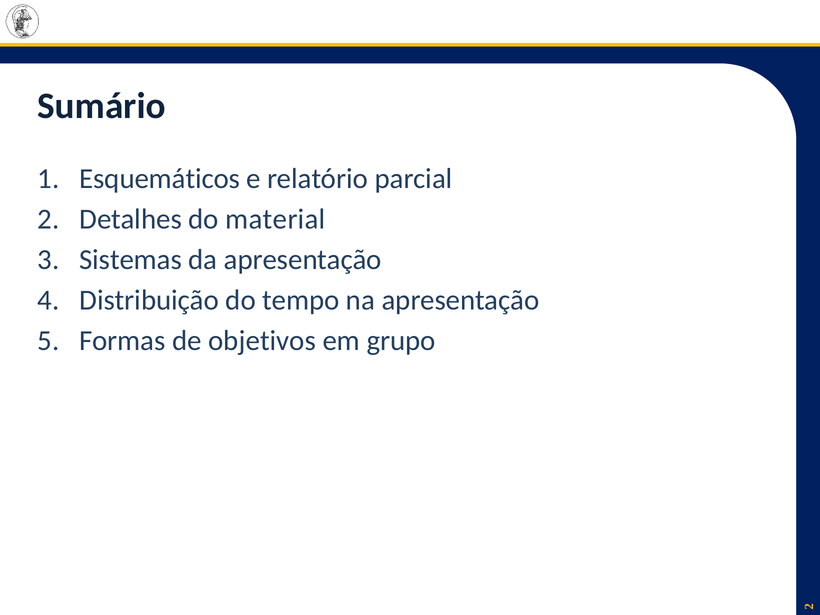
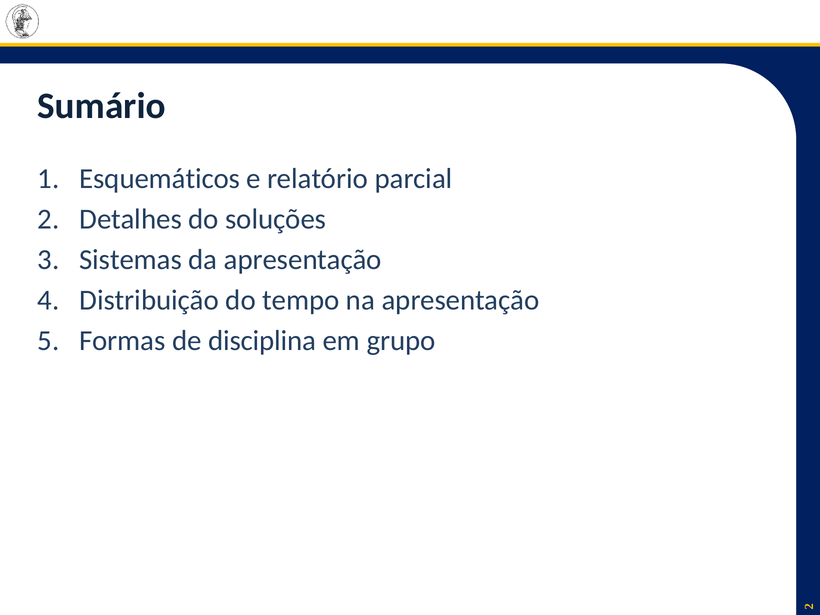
material: material -> soluções
objetivos: objetivos -> disciplina
